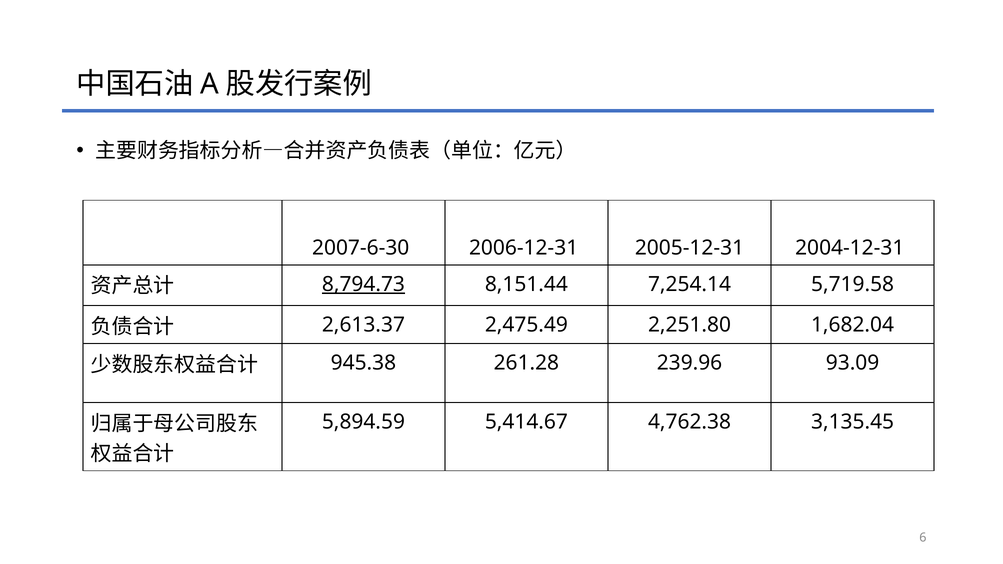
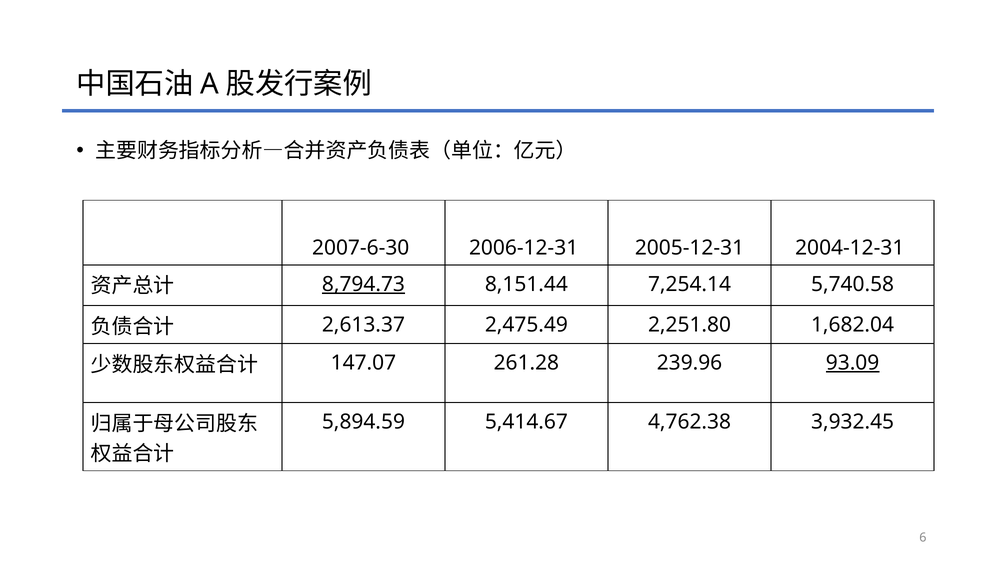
5,719.58: 5,719.58 -> 5,740.58
945.38: 945.38 -> 147.07
93.09 underline: none -> present
3,135.45: 3,135.45 -> 3,932.45
